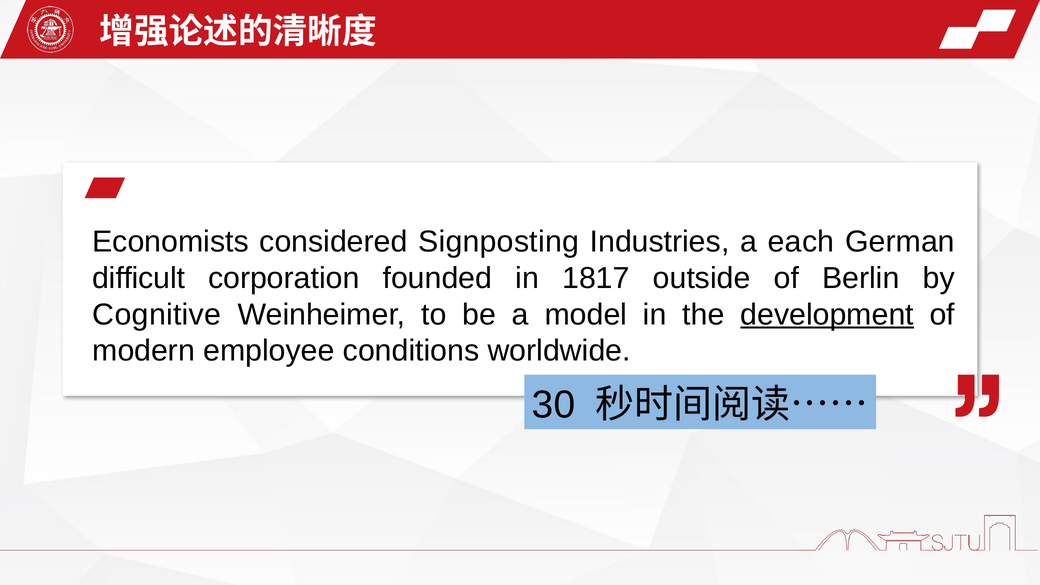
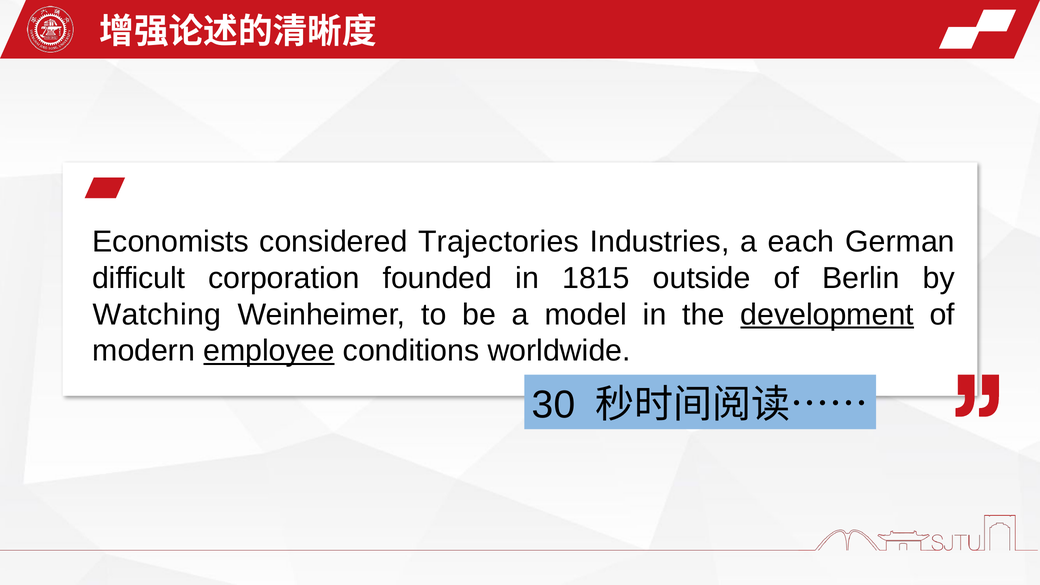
Signposting: Signposting -> Trajectories
1817: 1817 -> 1815
Cognitive: Cognitive -> Watching
employee underline: none -> present
